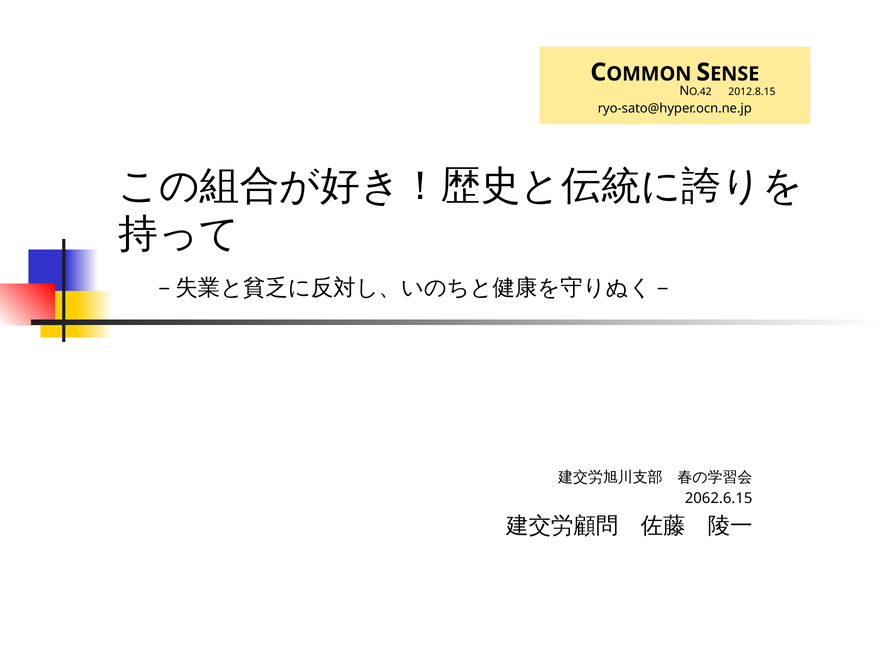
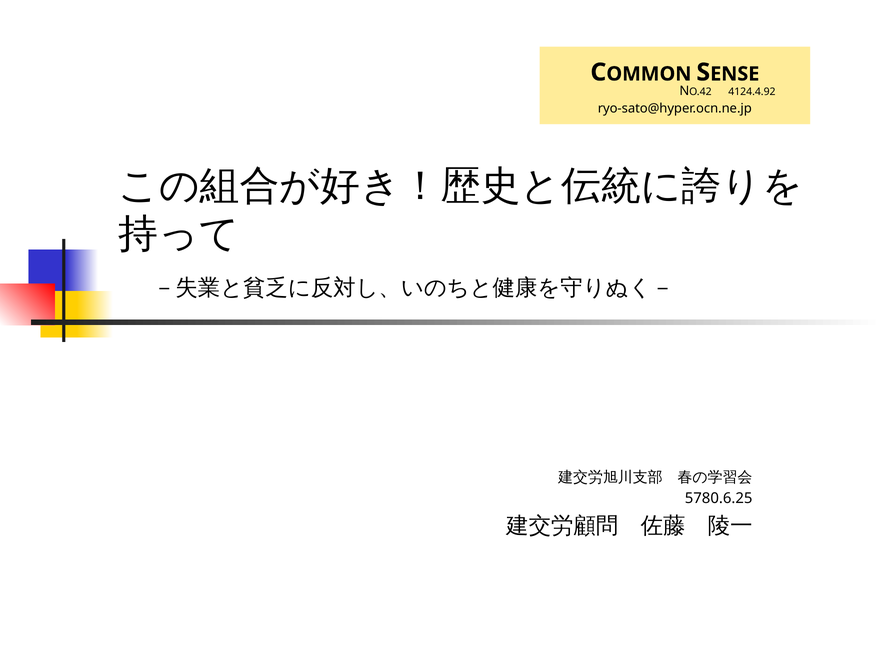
2012.8.15: 2012.8.15 -> 4124.4.92
2062.6.15: 2062.6.15 -> 5780.6.25
